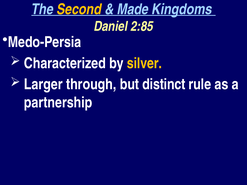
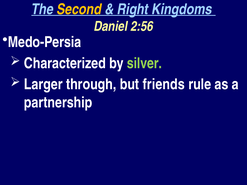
Made: Made -> Right
2:85: 2:85 -> 2:56
silver colour: yellow -> light green
distinct: distinct -> friends
